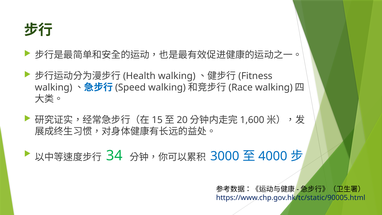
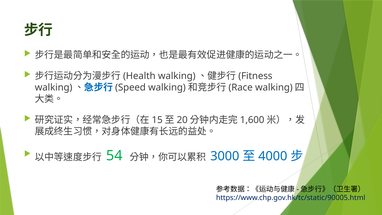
34: 34 -> 54
